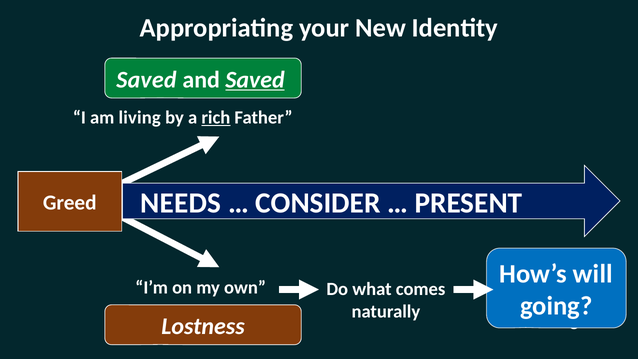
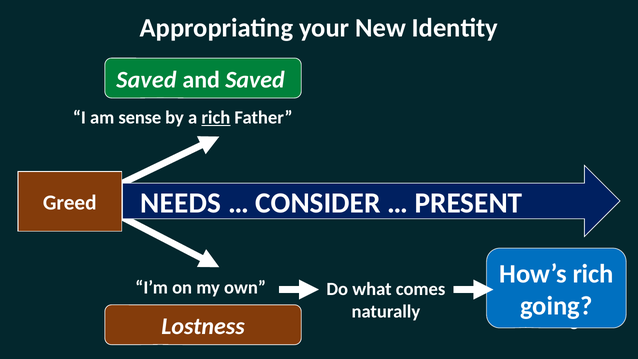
Saved at (255, 80) underline: present -> none
living: living -> sense
will at (593, 274): will -> rich
